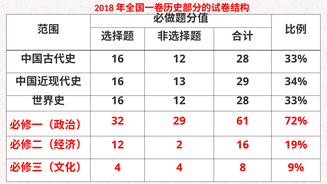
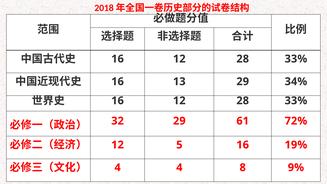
2: 2 -> 5
